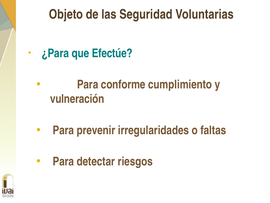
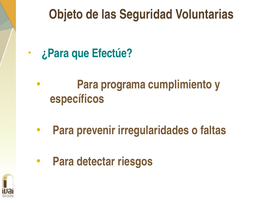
conforme: conforme -> programa
vulneración: vulneración -> específicos
